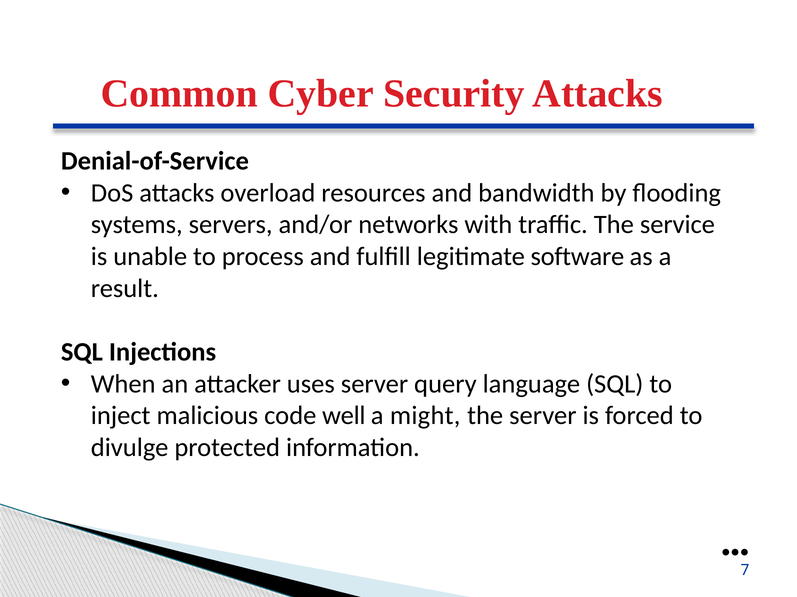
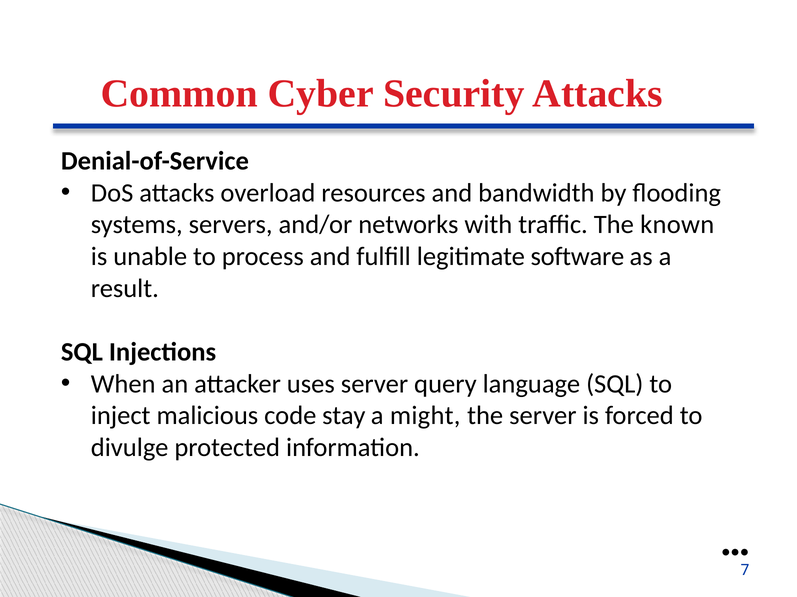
service: service -> known
well: well -> stay
